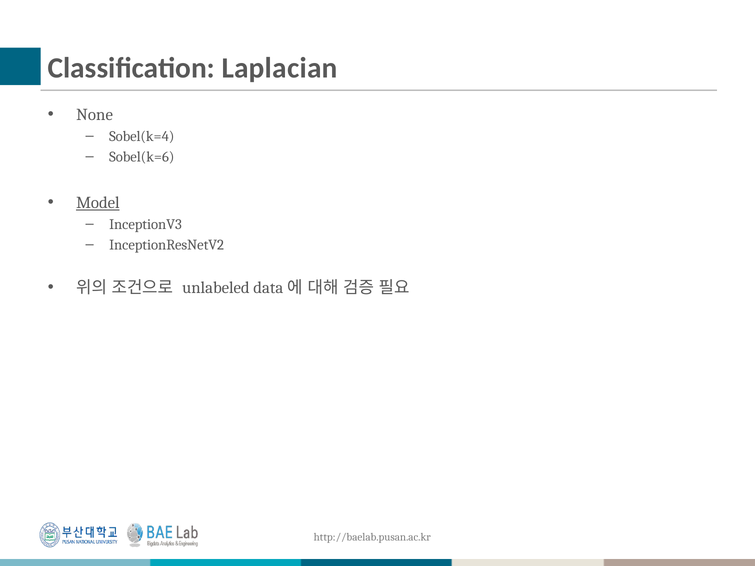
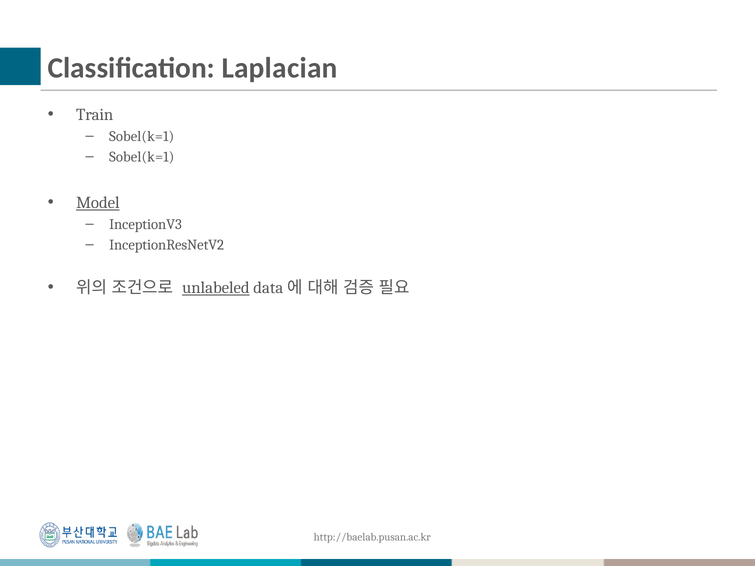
None: None -> Train
Sobel(k=4 at (142, 136): Sobel(k=4 -> Sobel(k=1
Sobel(k=6 at (142, 157): Sobel(k=6 -> Sobel(k=1
unlabeled underline: none -> present
